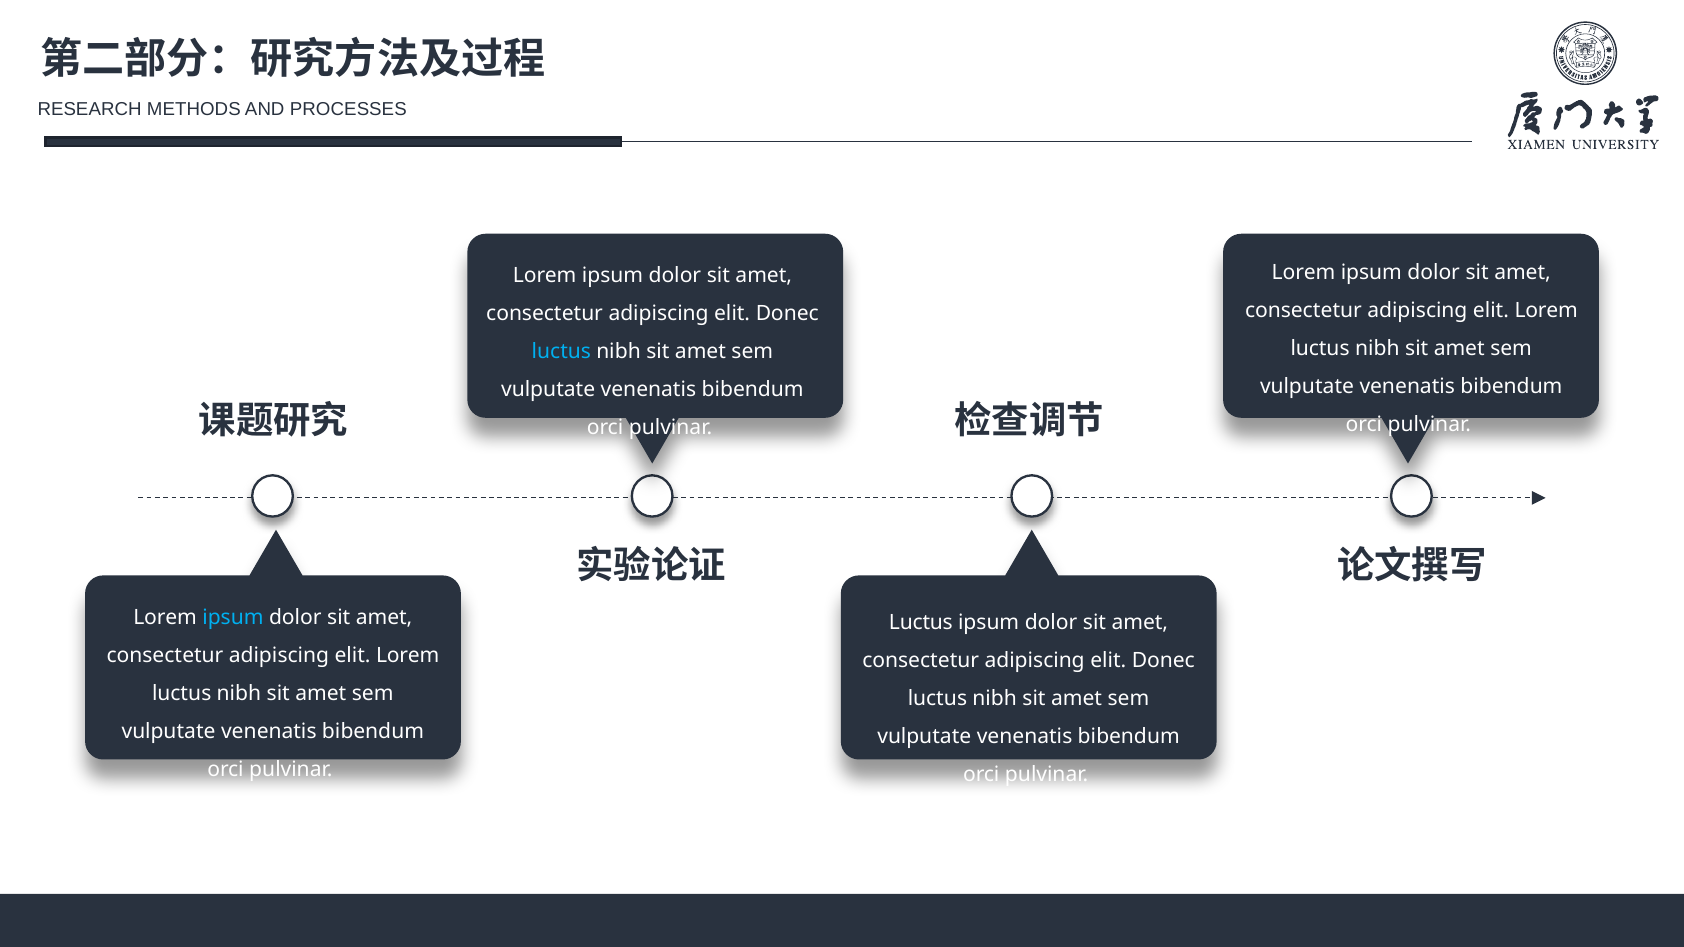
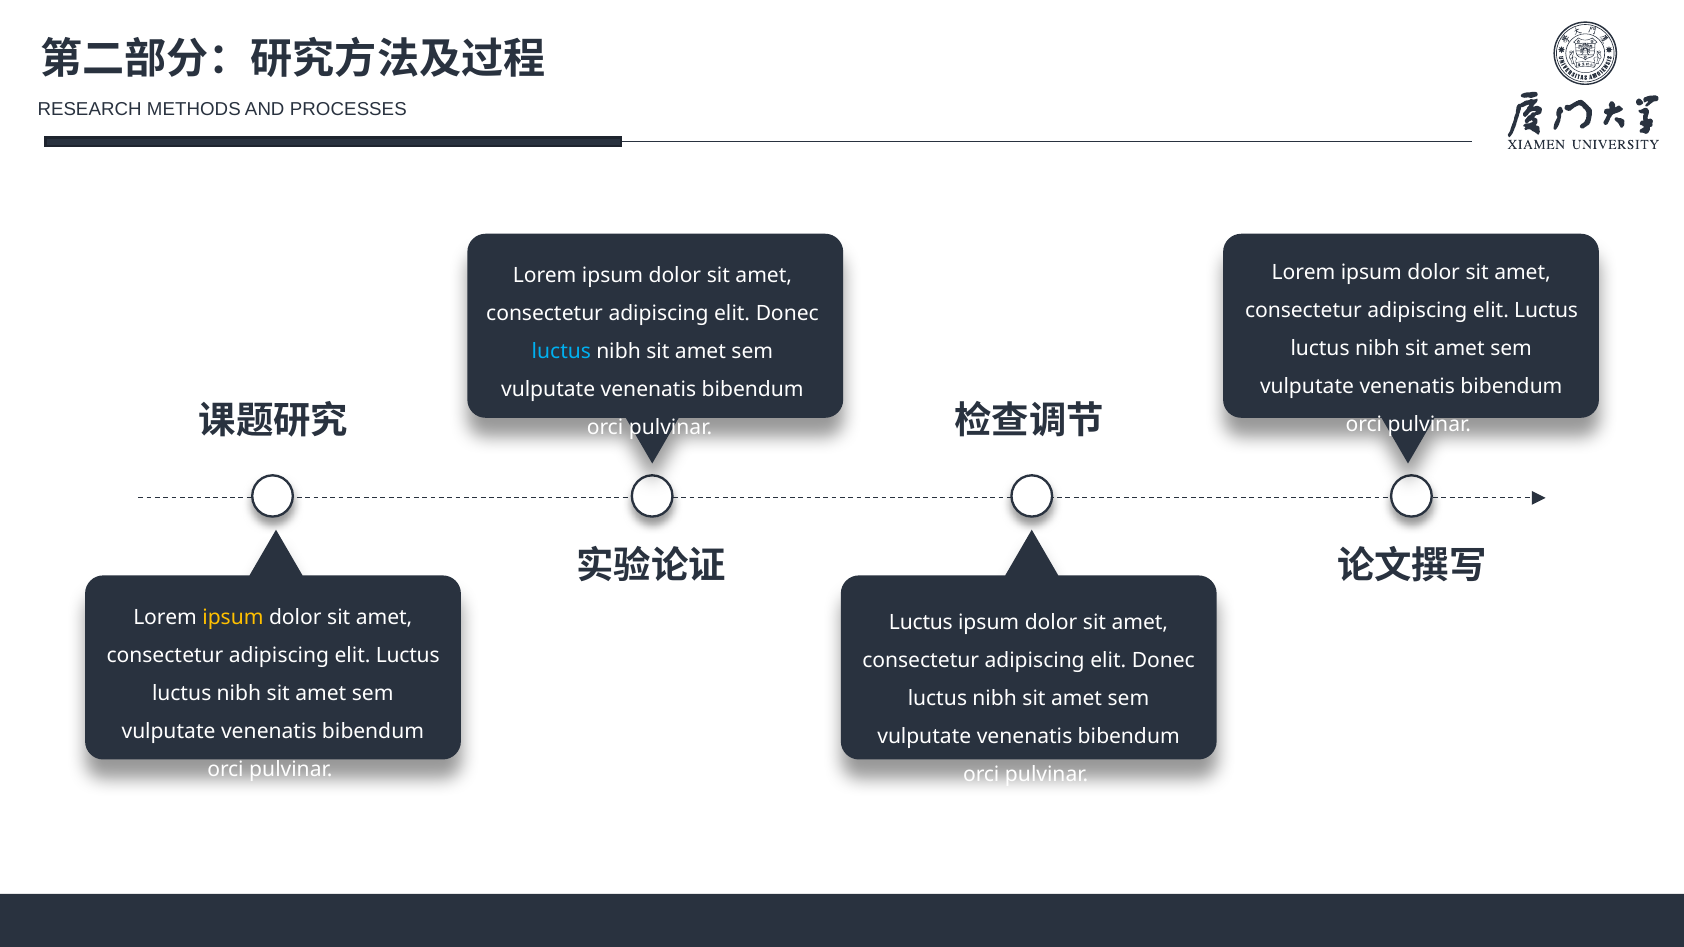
Lorem at (1546, 311): Lorem -> Luctus
ipsum at (233, 617) colour: light blue -> yellow
Lorem at (408, 655): Lorem -> Luctus
